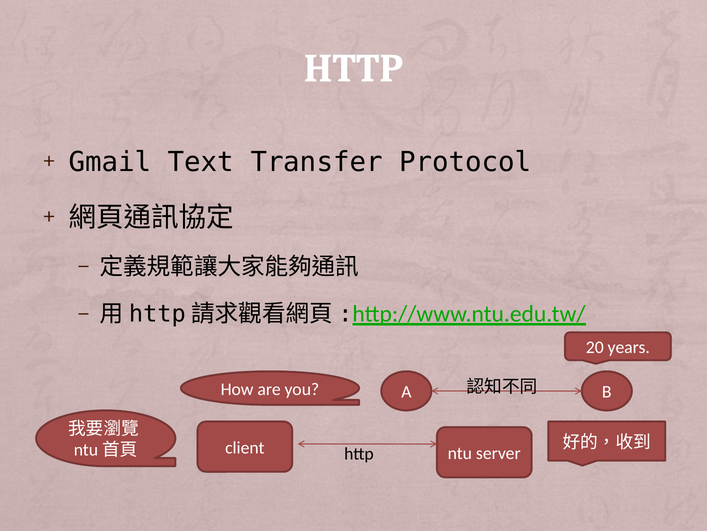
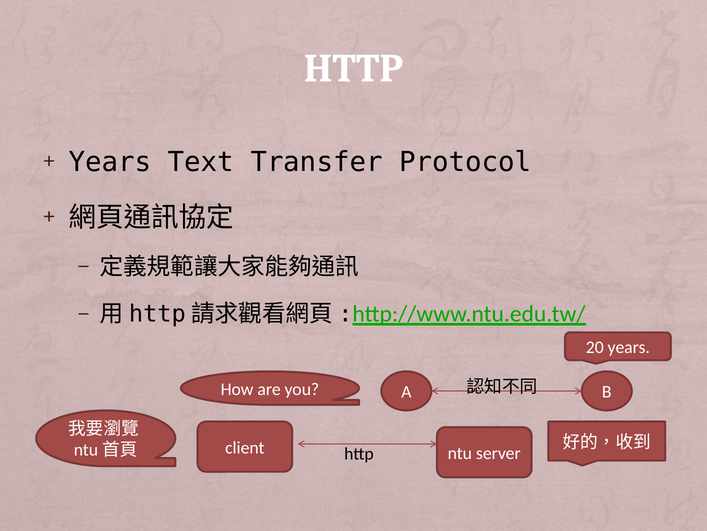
Gmail at (110, 162): Gmail -> Years
